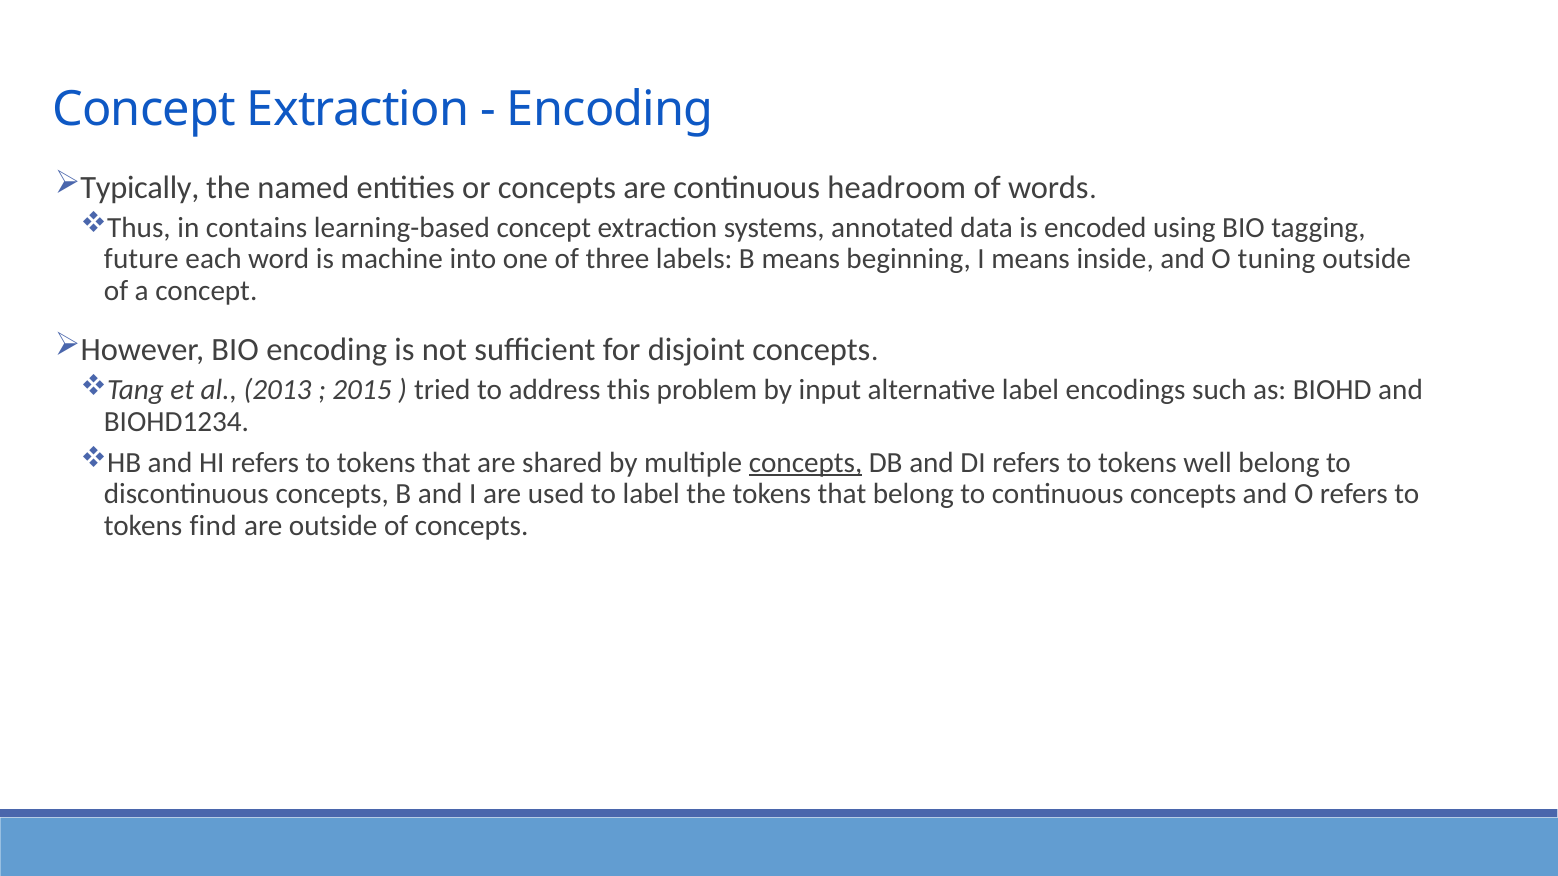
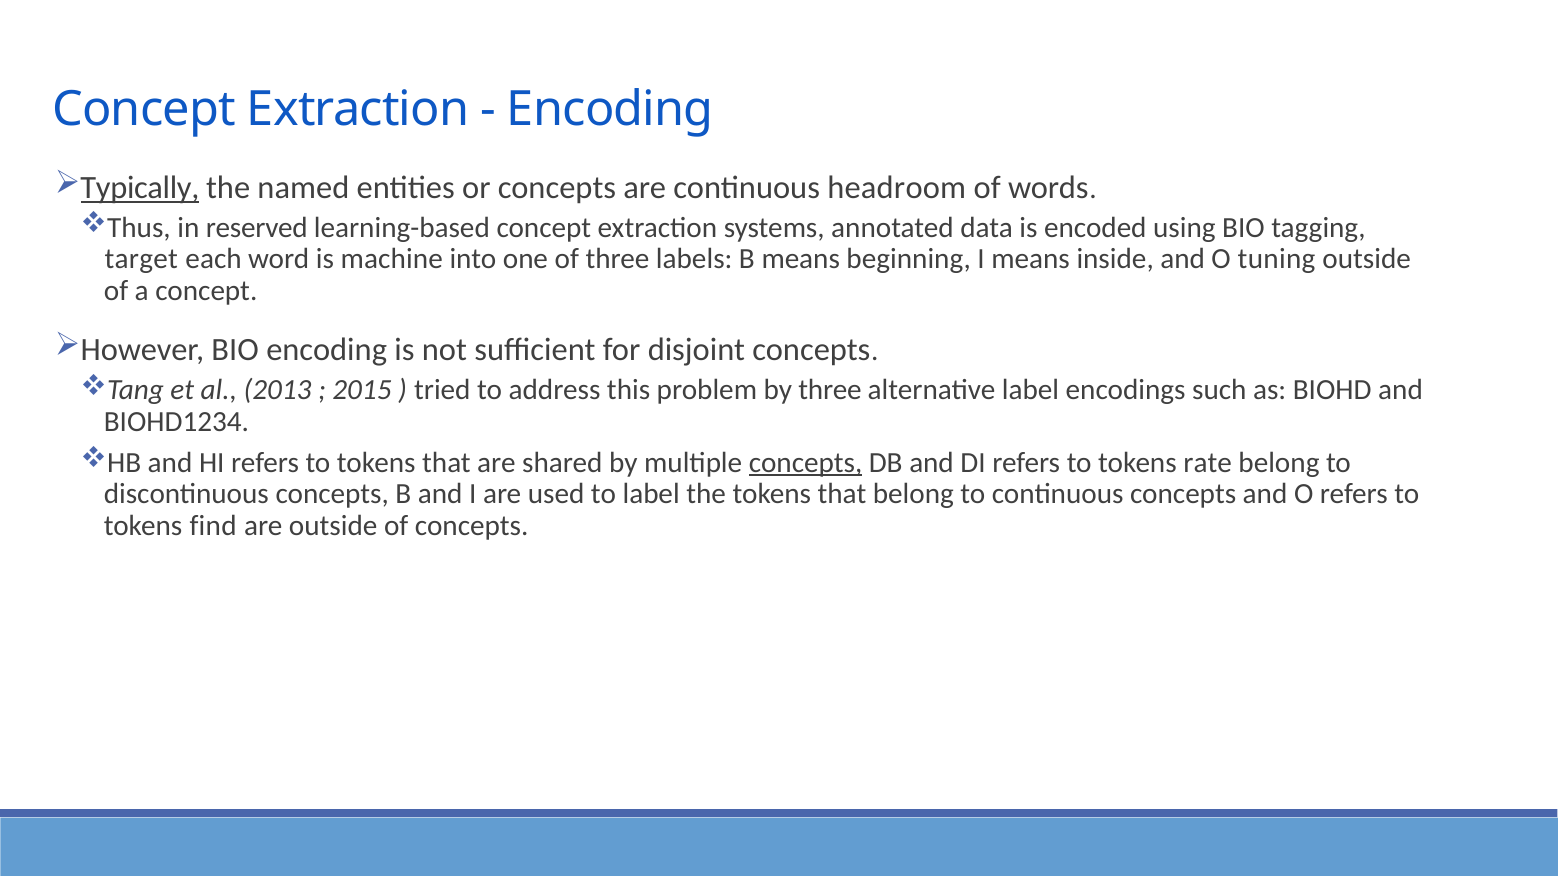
Typically underline: none -> present
contains: contains -> reserved
future: future -> target
by input: input -> three
well: well -> rate
